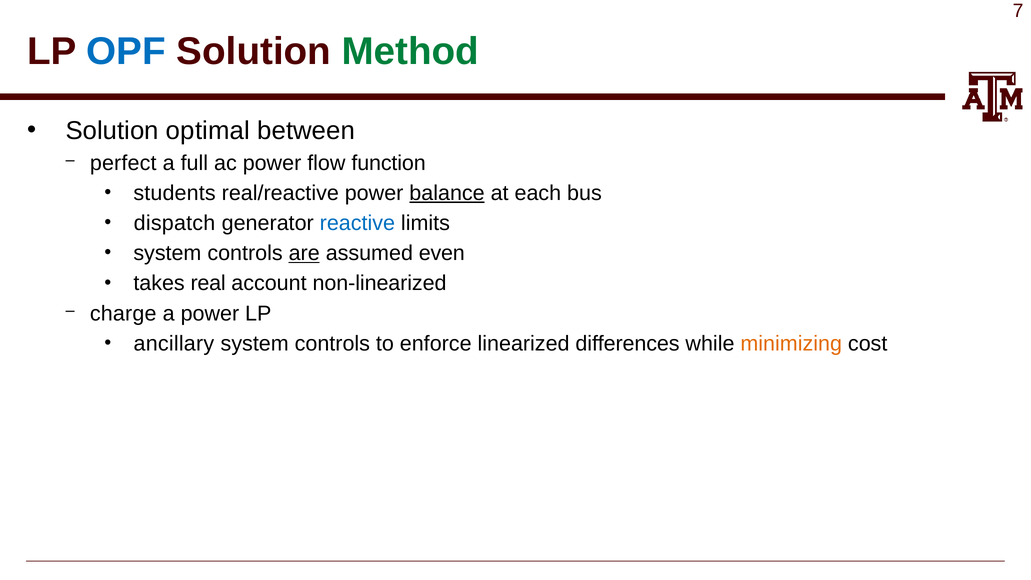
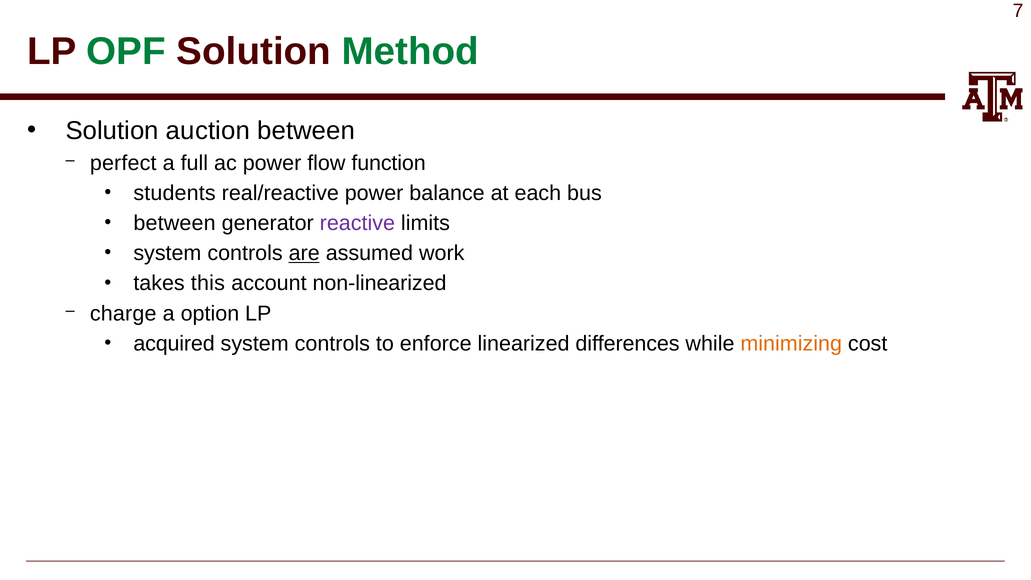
OPF colour: blue -> green
optimal: optimal -> auction
balance underline: present -> none
dispatch at (175, 223): dispatch -> between
reactive colour: blue -> purple
even: even -> work
real: real -> this
a power: power -> option
ancillary: ancillary -> acquired
